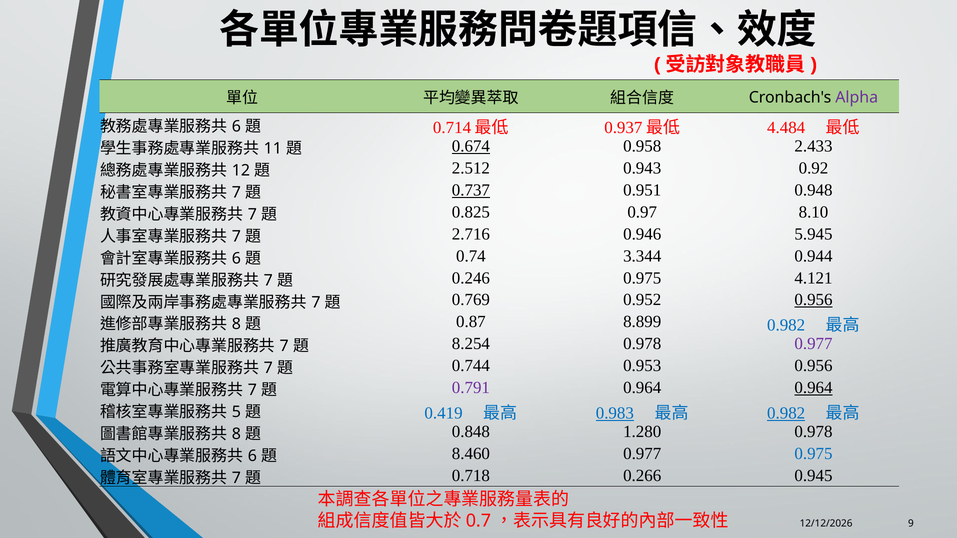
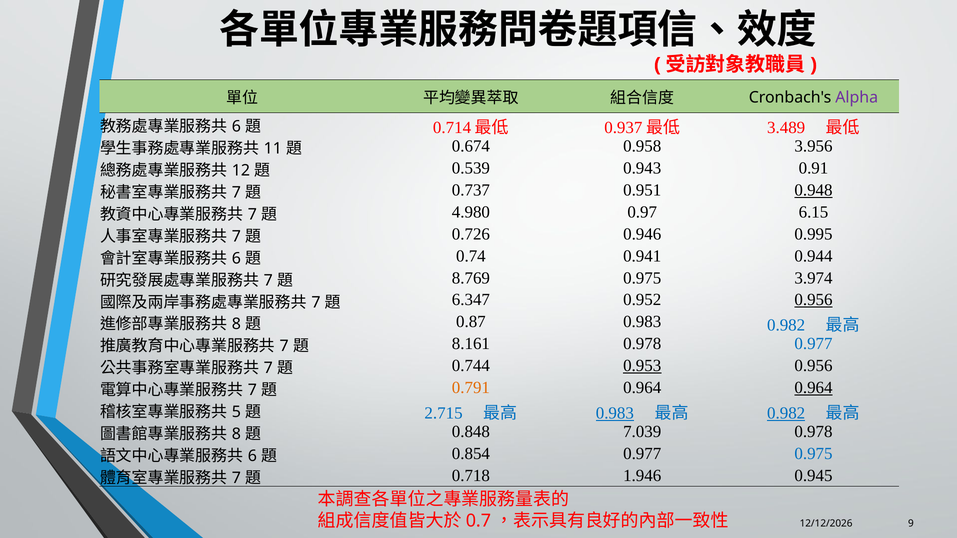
4.484: 4.484 -> 3.489
0.674 underline: present -> none
2.433: 2.433 -> 3.956
2.512: 2.512 -> 0.539
0.92: 0.92 -> 0.91
0.737 underline: present -> none
0.948 underline: none -> present
0.825: 0.825 -> 4.980
8.10: 8.10 -> 6.15
2.716: 2.716 -> 0.726
5.945: 5.945 -> 0.995
3.344: 3.344 -> 0.941
0.246: 0.246 -> 8.769
4.121: 4.121 -> 3.974
0.769: 0.769 -> 6.347
0.87 8.899: 8.899 -> 0.983
8.254: 8.254 -> 8.161
0.977 at (814, 344) colour: purple -> blue
0.953 underline: none -> present
0.791 colour: purple -> orange
0.419: 0.419 -> 2.715
1.280: 1.280 -> 7.039
8.460: 8.460 -> 0.854
0.266: 0.266 -> 1.946
